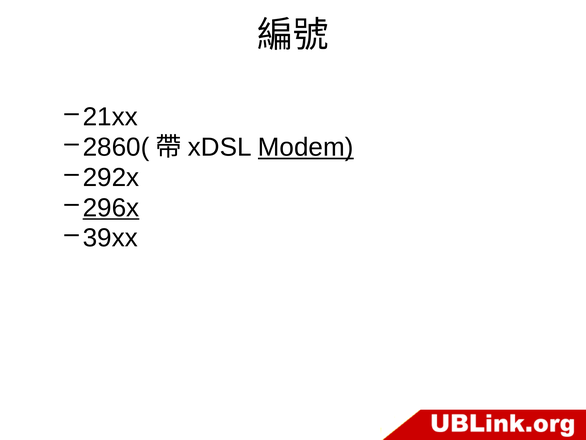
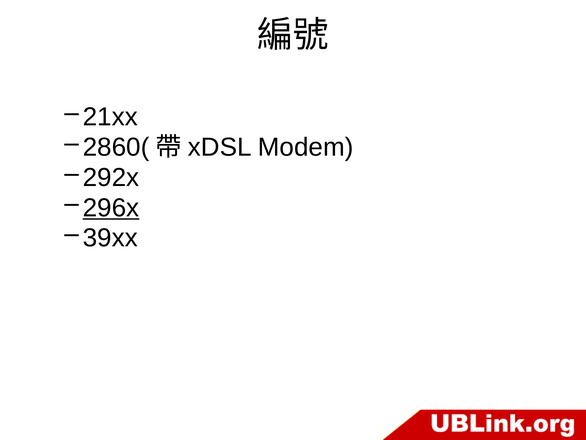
Modem underline: present -> none
